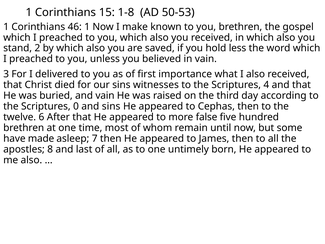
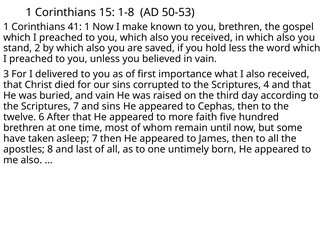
46: 46 -> 41
witnesses: witnesses -> corrupted
Scriptures 0: 0 -> 7
false: false -> faith
made: made -> taken
